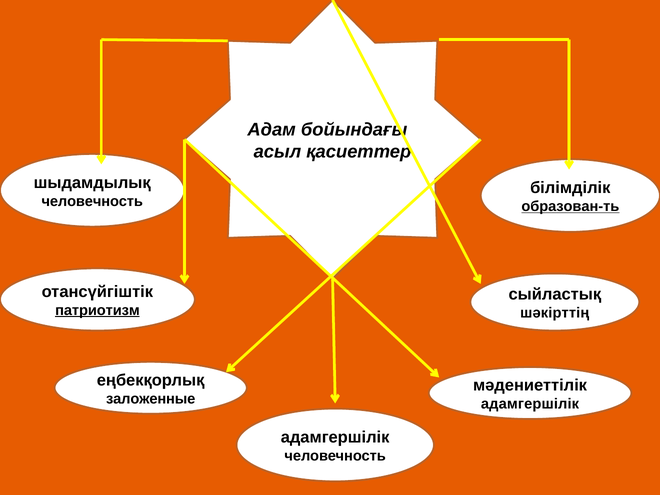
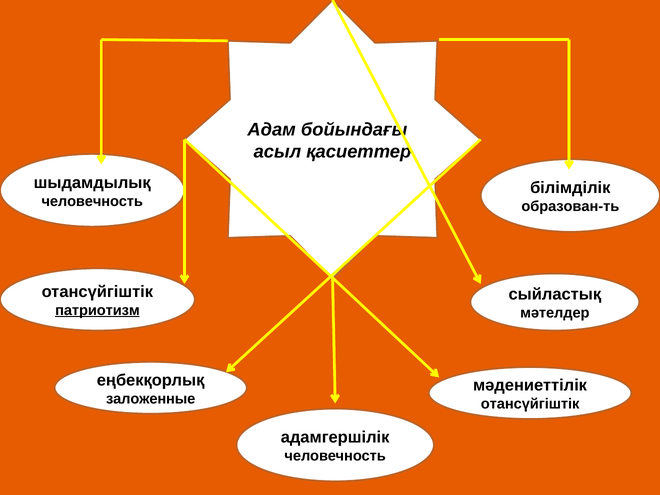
образован-ть underline: present -> none
шәкірттің: шәкірттің -> мәтелдер
адамгершілік at (530, 404): адамгершілік -> отансүйгіштік
